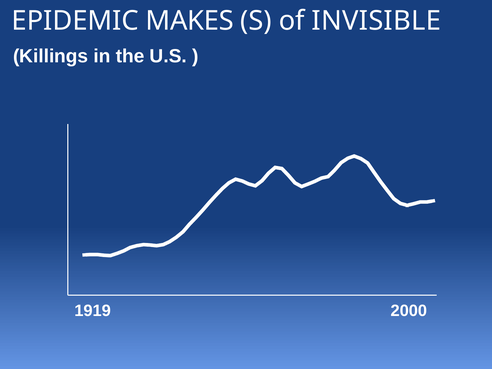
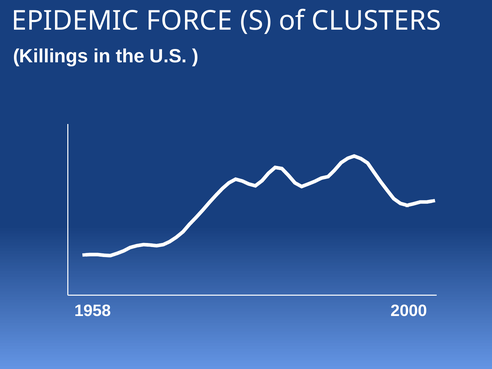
MAKES: MAKES -> FORCE
INVISIBLE: INVISIBLE -> CLUSTERS
1919: 1919 -> 1958
